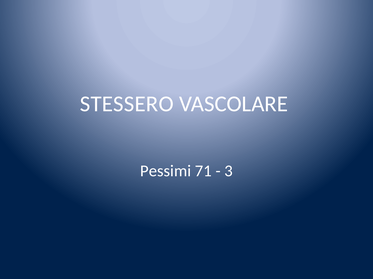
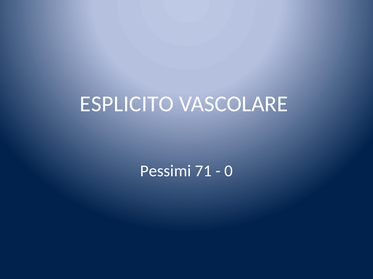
STESSERO: STESSERO -> ESPLICITO
3: 3 -> 0
